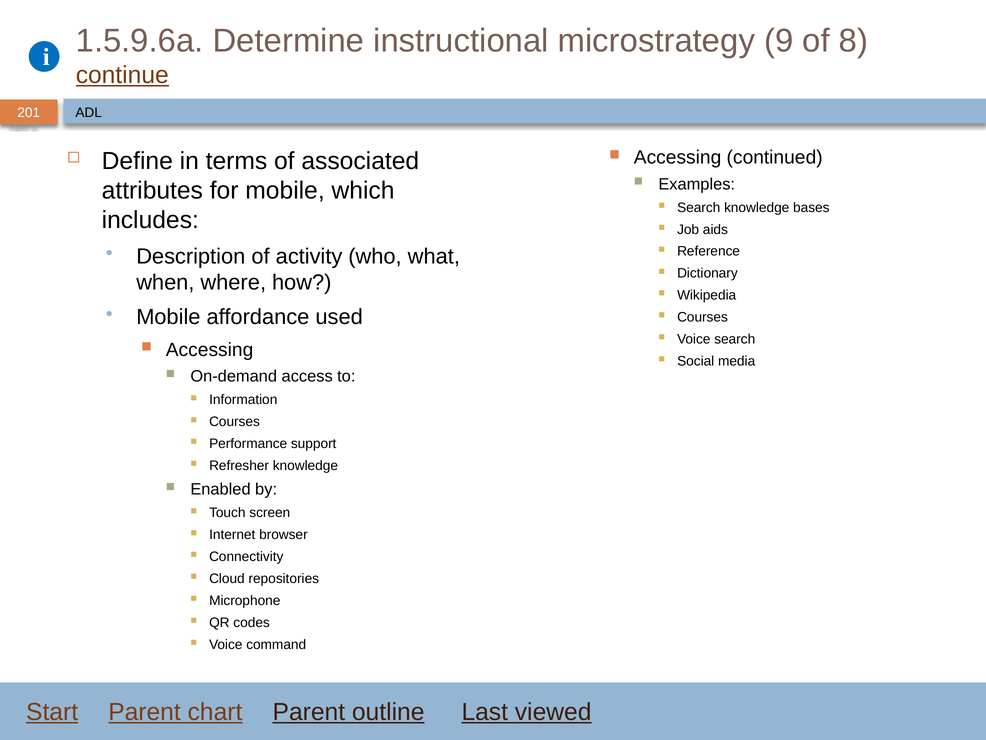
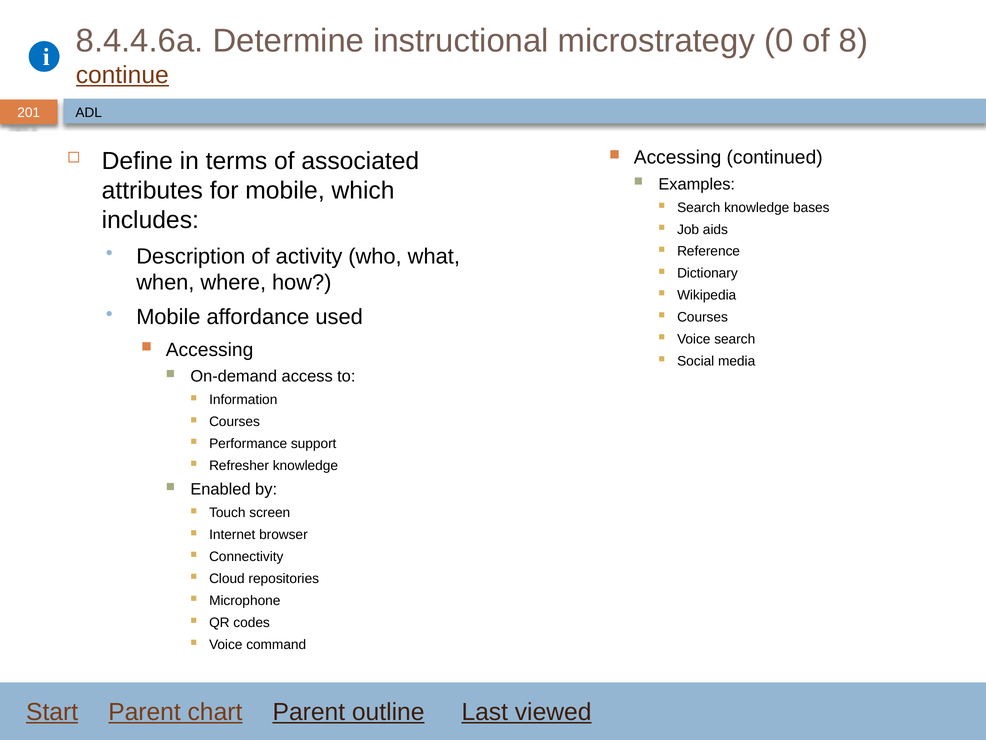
1.5.9.6a: 1.5.9.6a -> 8.4.4.6a
9: 9 -> 0
